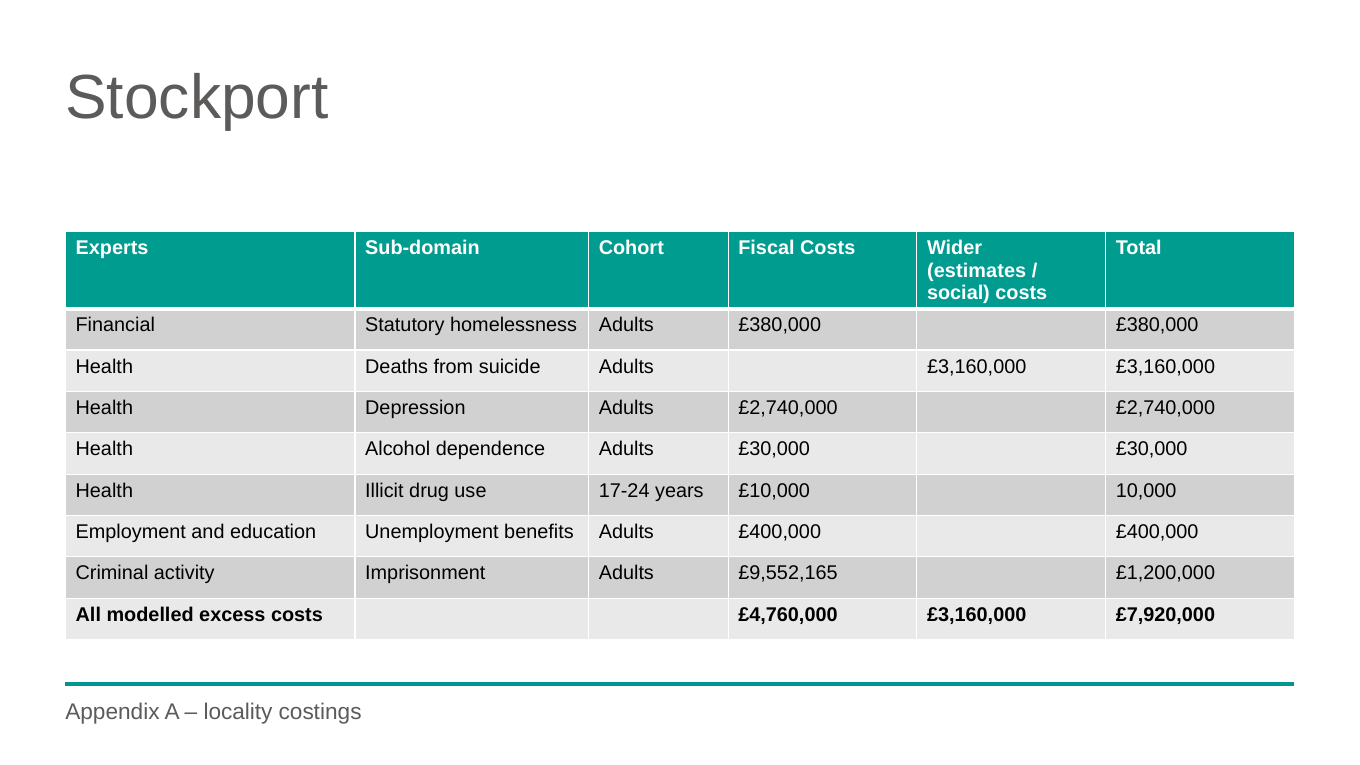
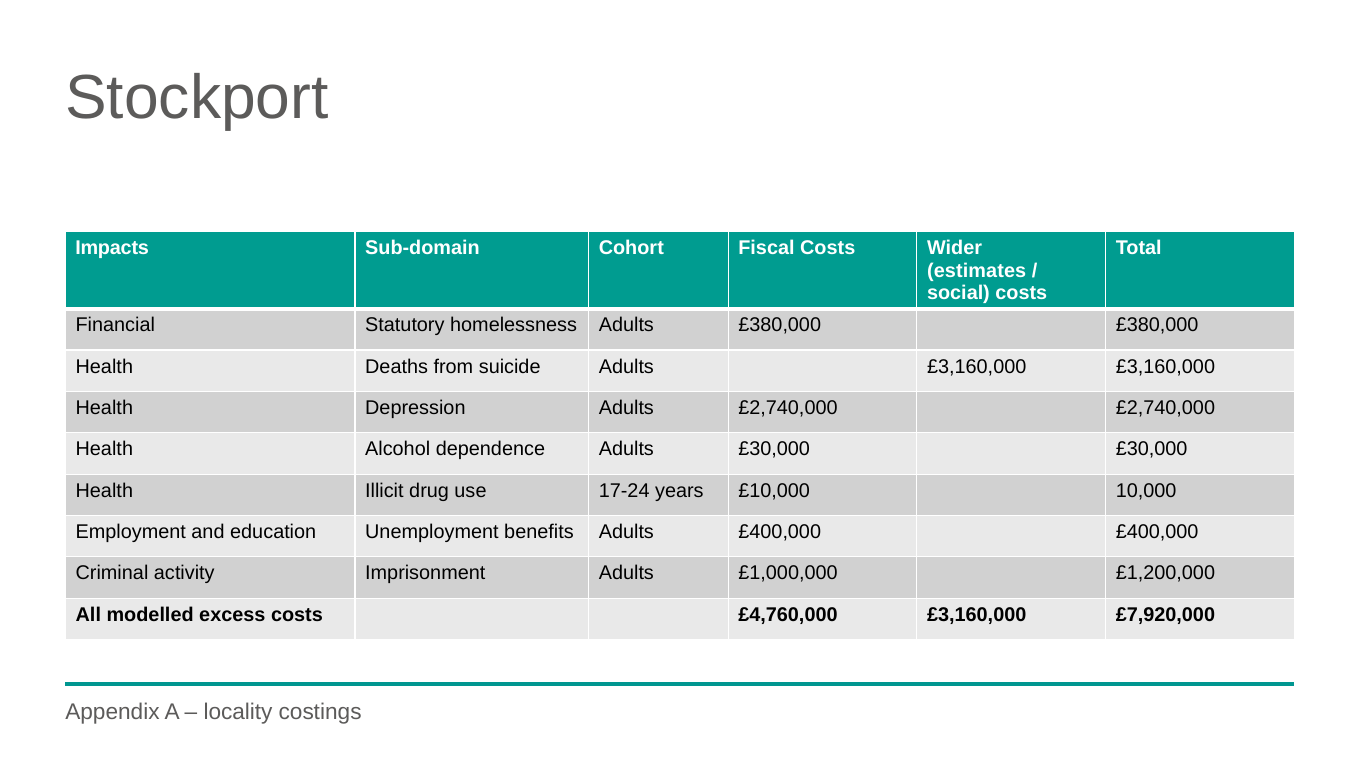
Experts: Experts -> Impacts
£9,552,165: £9,552,165 -> £1,000,000
